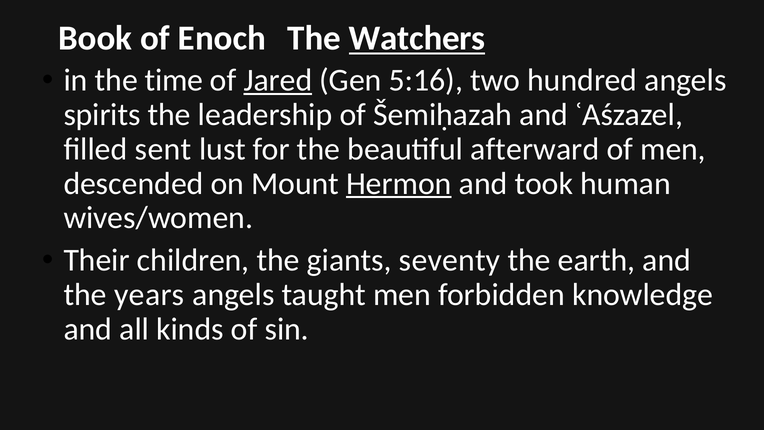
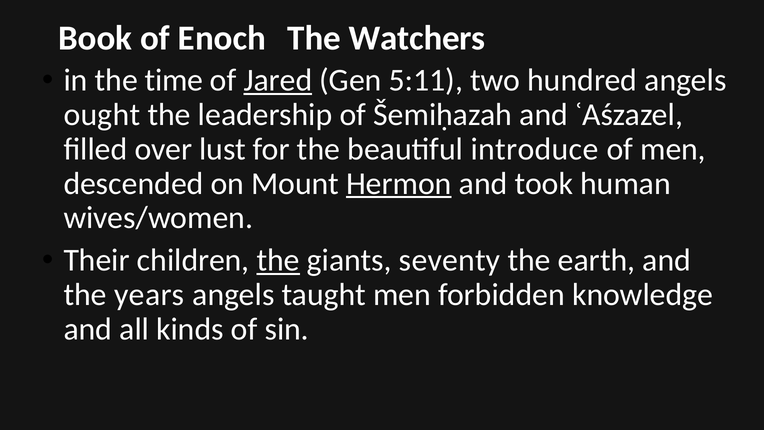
Watchers underline: present -> none
5:16: 5:16 -> 5:11
spirits: spirits -> ought
sent: sent -> over
afterward: afterward -> introduce
the at (278, 260) underline: none -> present
